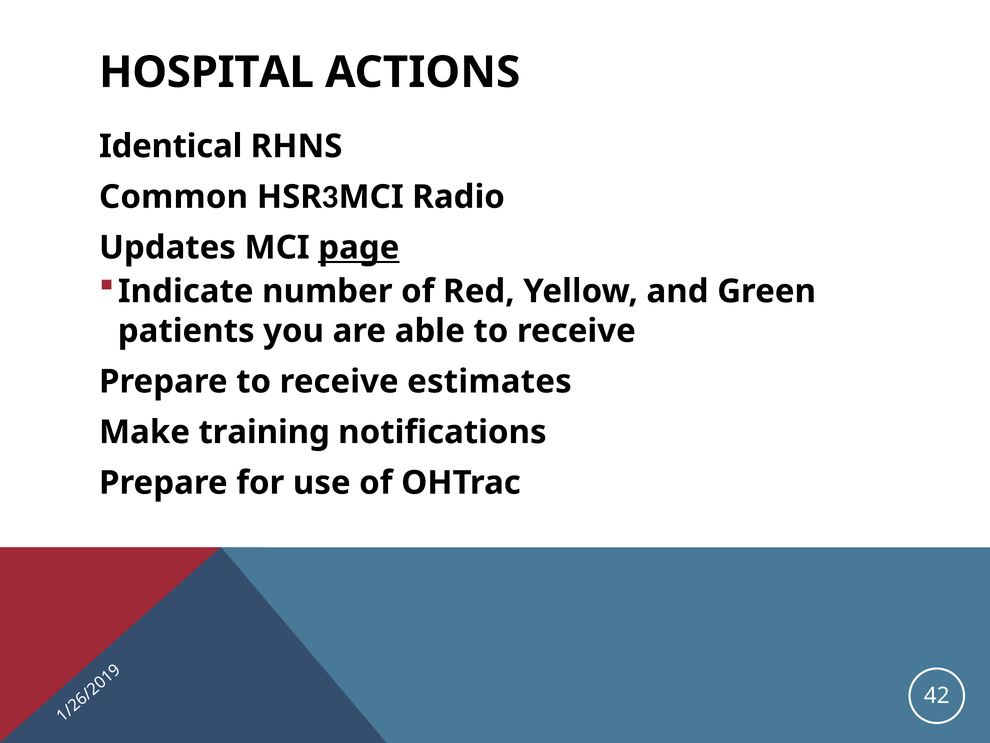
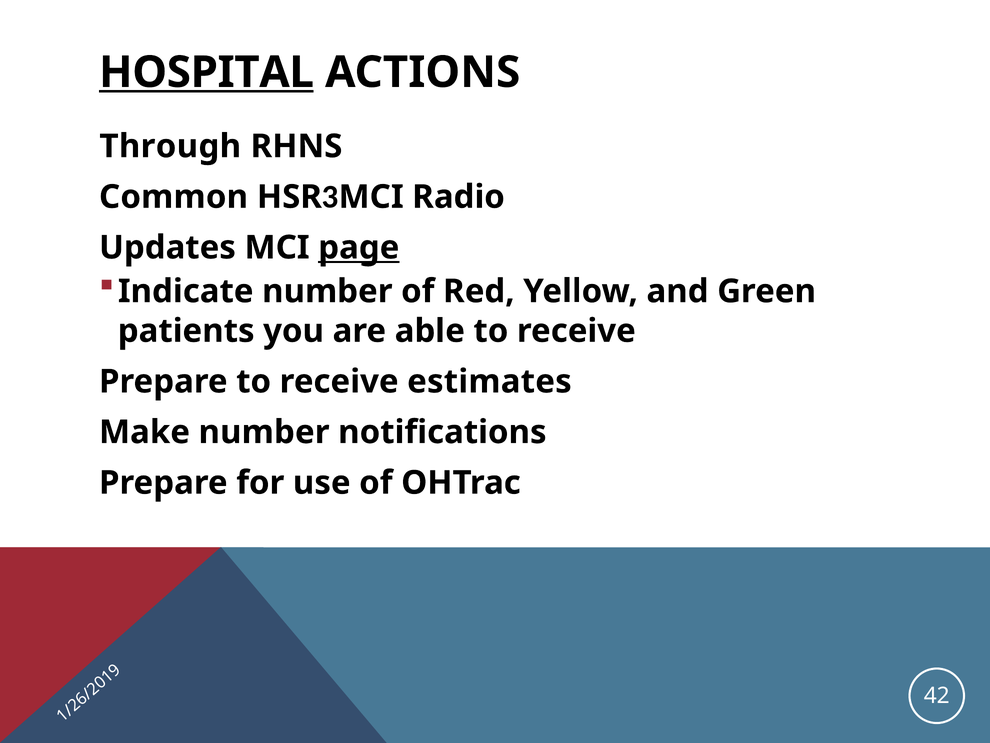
HOSPITAL underline: none -> present
Identical: Identical -> Through
Make training: training -> number
